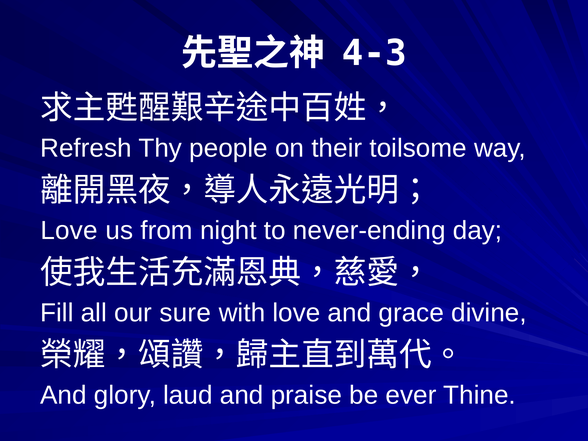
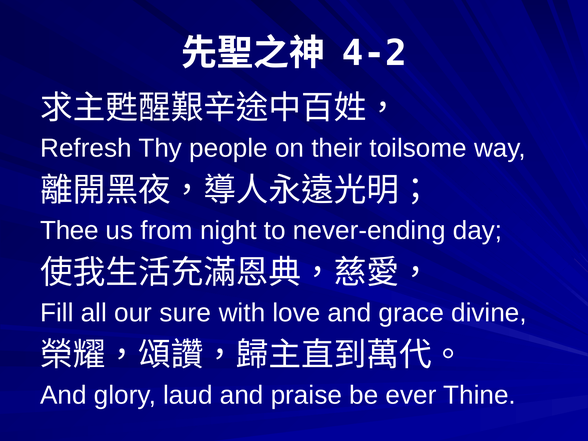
4-3: 4-3 -> 4-2
Love at (69, 230): Love -> Thee
